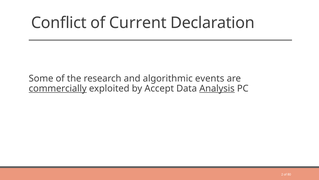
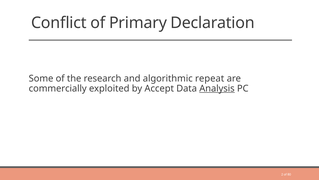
Current: Current -> Primary
events: events -> repeat
commercially underline: present -> none
